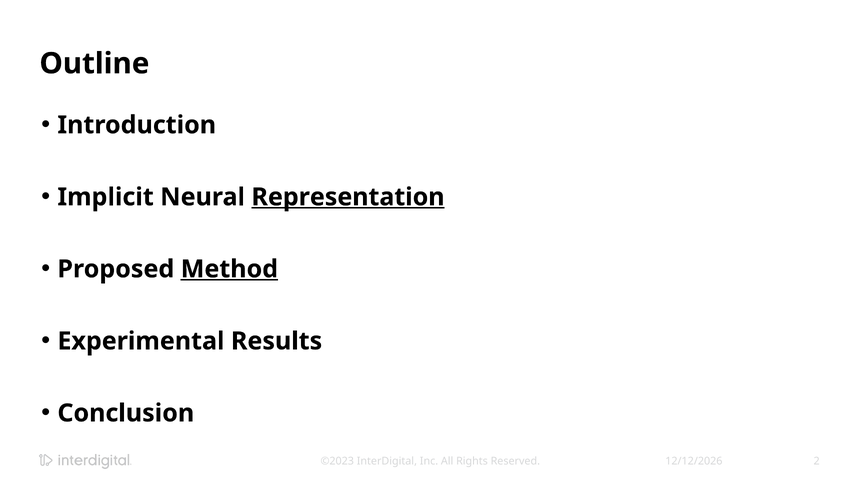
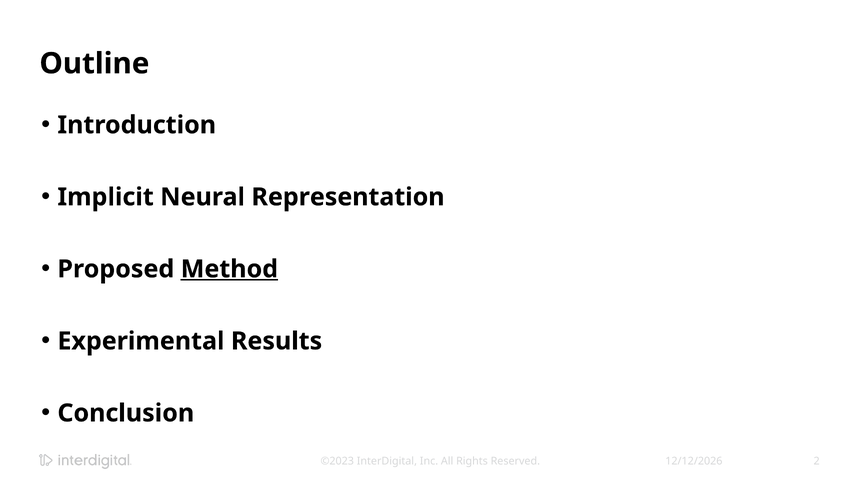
Representation underline: present -> none
